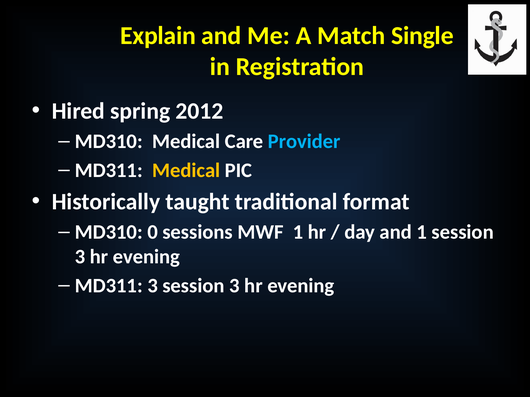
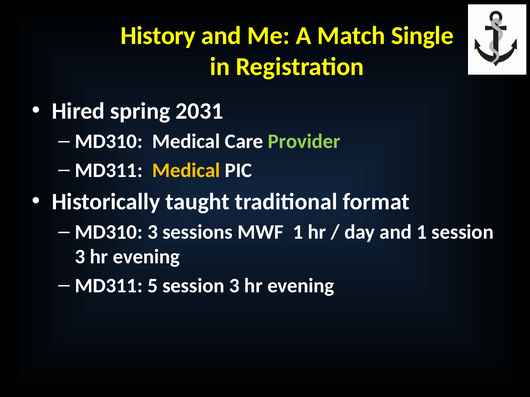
Explain: Explain -> History
2012: 2012 -> 2031
Provider colour: light blue -> light green
MD310 0: 0 -> 3
MD311 3: 3 -> 5
